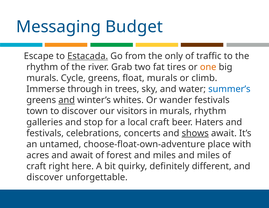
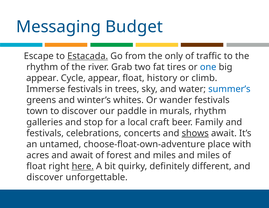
one colour: orange -> blue
murals at (42, 78): murals -> appear
Cycle greens: greens -> appear
float murals: murals -> history
Immerse through: through -> festivals
and at (67, 100) underline: present -> none
visitors: visitors -> paddle
Haters: Haters -> Family
craft at (36, 166): craft -> float
here underline: none -> present
